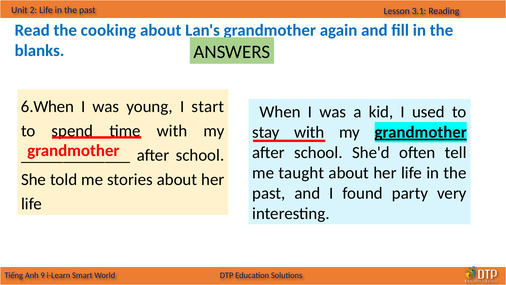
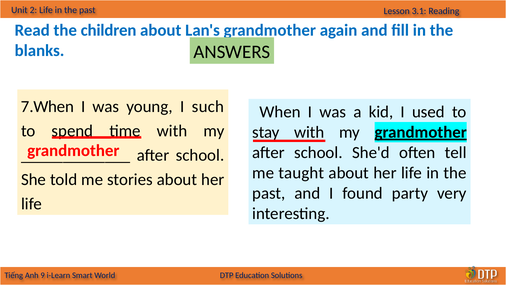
cooking: cooking -> children
6.When: 6.When -> 7.When
start: start -> such
